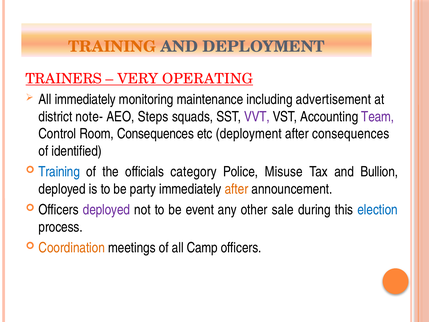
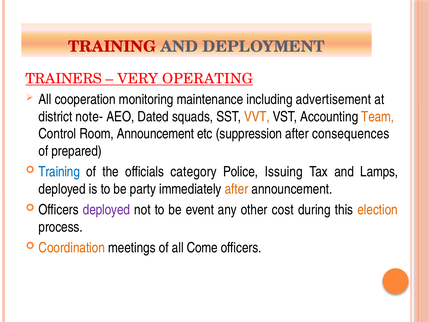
TRAINING at (112, 47) colour: orange -> red
All immediately: immediately -> cooperation
Steps: Steps -> Dated
VVT colour: purple -> orange
Team colour: purple -> orange
Room Consequences: Consequences -> Announcement
etc deployment: deployment -> suppression
identified: identified -> prepared
Misuse: Misuse -> Issuing
Bullion: Bullion -> Lamps
sale: sale -> cost
election colour: blue -> orange
Camp: Camp -> Come
